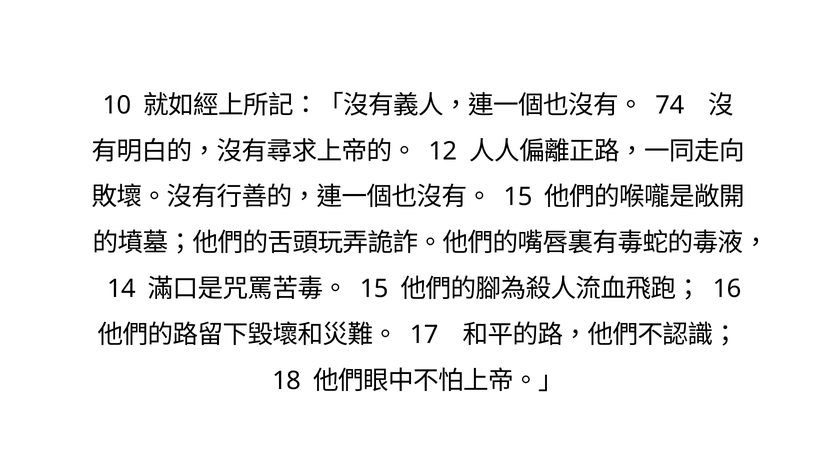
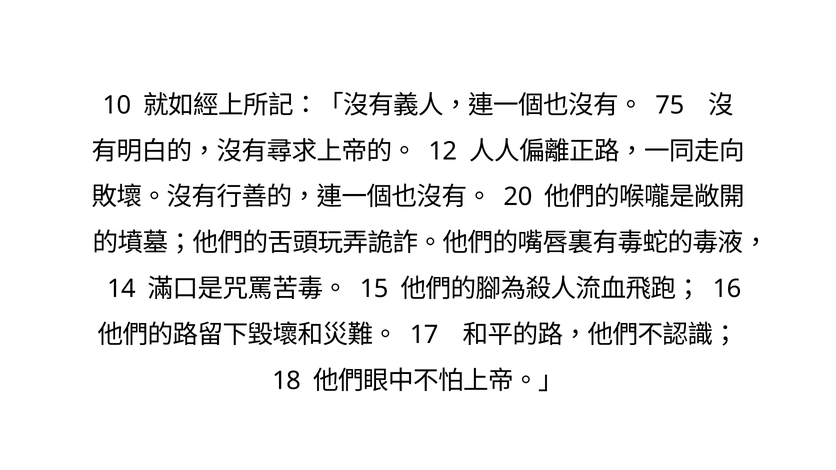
74: 74 -> 75
15 at (518, 197): 15 -> 20
